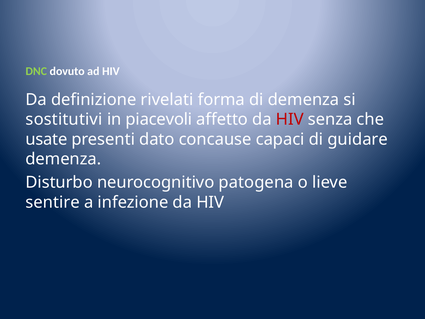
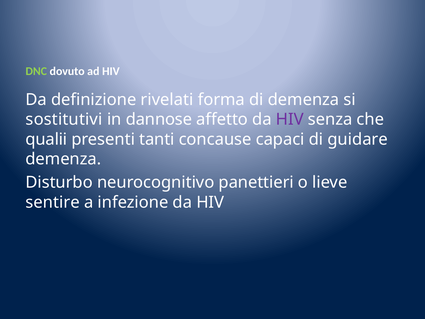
piacevoli: piacevoli -> dannose
HIV at (290, 119) colour: red -> purple
usate: usate -> qualii
dato: dato -> tanti
patogena: patogena -> panettieri
